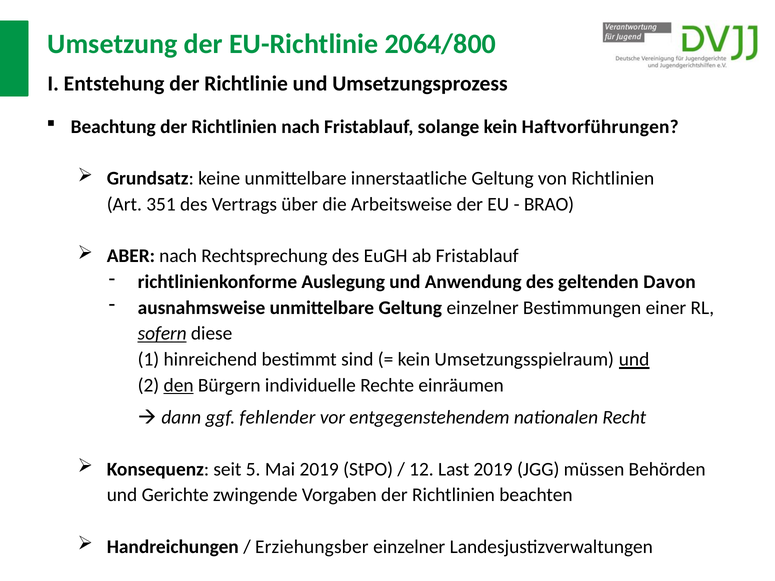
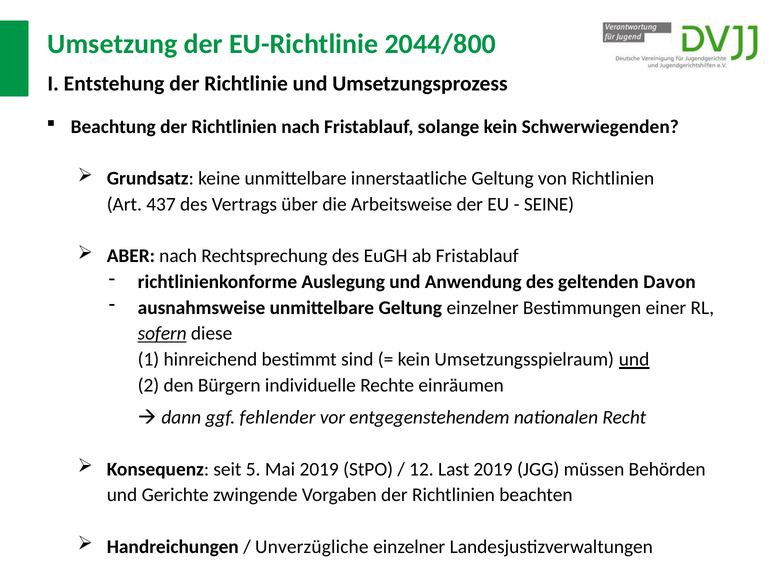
2064/800: 2064/800 -> 2044/800
Haftvorführungen: Haftvorführungen -> Schwerwiegenden
351: 351 -> 437
BRAO: BRAO -> SEINE
den underline: present -> none
Erziehungsber: Erziehungsber -> Unverzügliche
